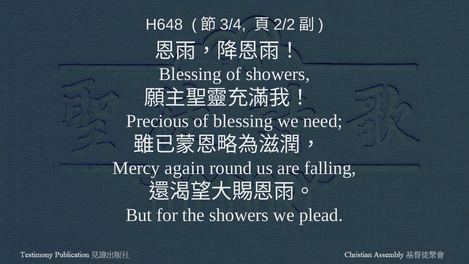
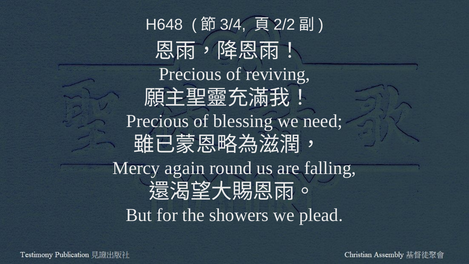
Blessing at (190, 74): Blessing -> Precious
of showers: showers -> reviving
